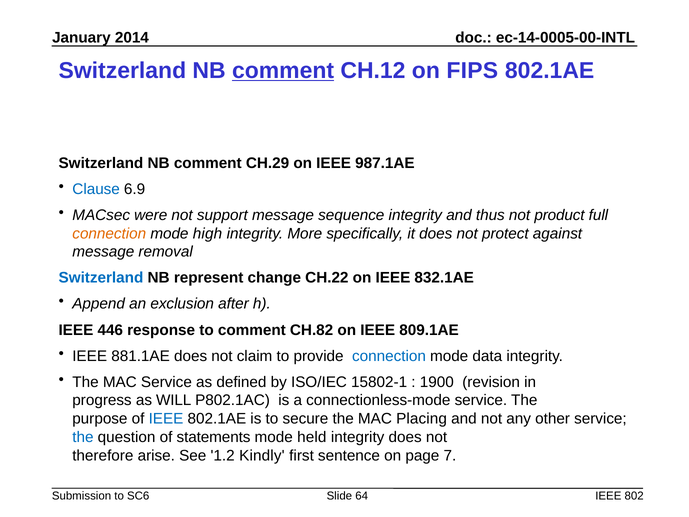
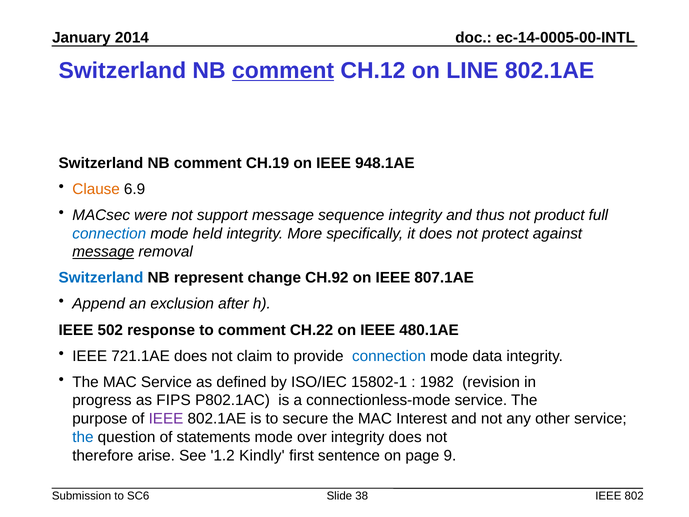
FIPS: FIPS -> LINE
CH.29: CH.29 -> CH.19
987.1AE: 987.1AE -> 948.1AE
Clause colour: blue -> orange
connection at (109, 233) colour: orange -> blue
high: high -> held
message at (103, 252) underline: none -> present
CH.22: CH.22 -> CH.92
832.1AE: 832.1AE -> 807.1AE
446: 446 -> 502
CH.82: CH.82 -> CH.22
809.1AE: 809.1AE -> 480.1AE
881.1AE: 881.1AE -> 721.1AE
1900: 1900 -> 1982
WILL: WILL -> FIPS
IEEE at (166, 419) colour: blue -> purple
Placing: Placing -> Interest
held: held -> over
7: 7 -> 9
64: 64 -> 38
